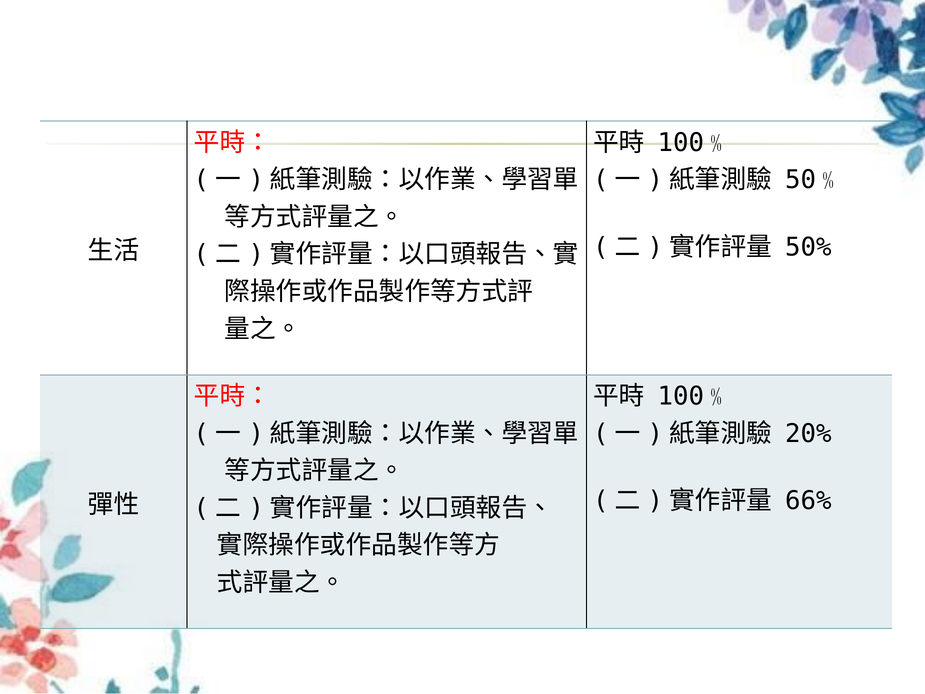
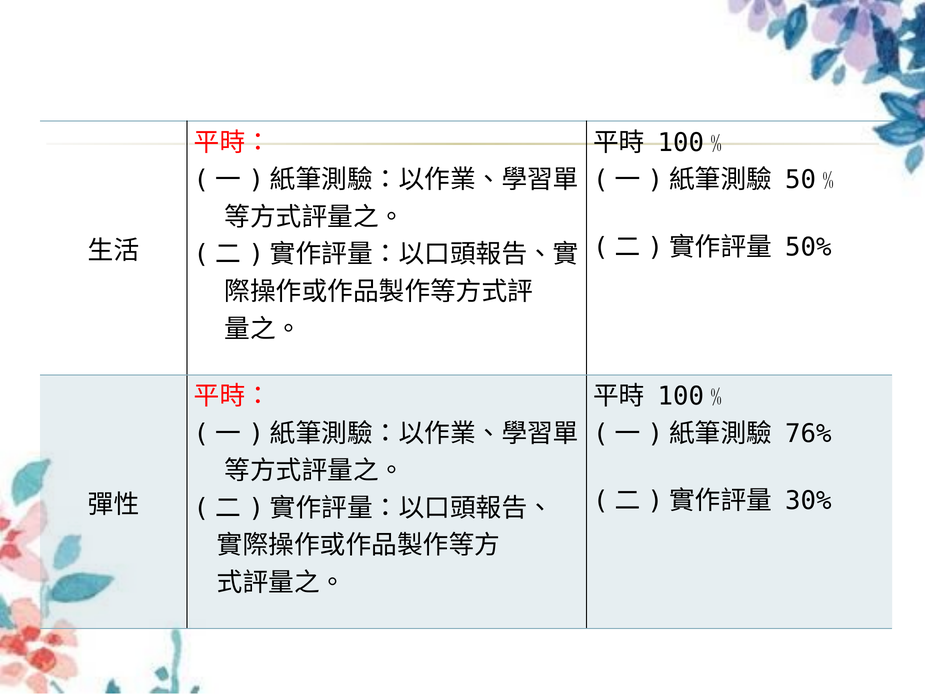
20%: 20% -> 76%
66%: 66% -> 30%
